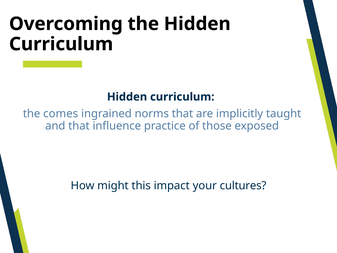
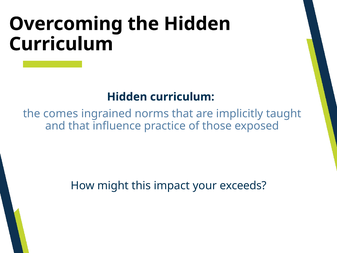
cultures: cultures -> exceeds
